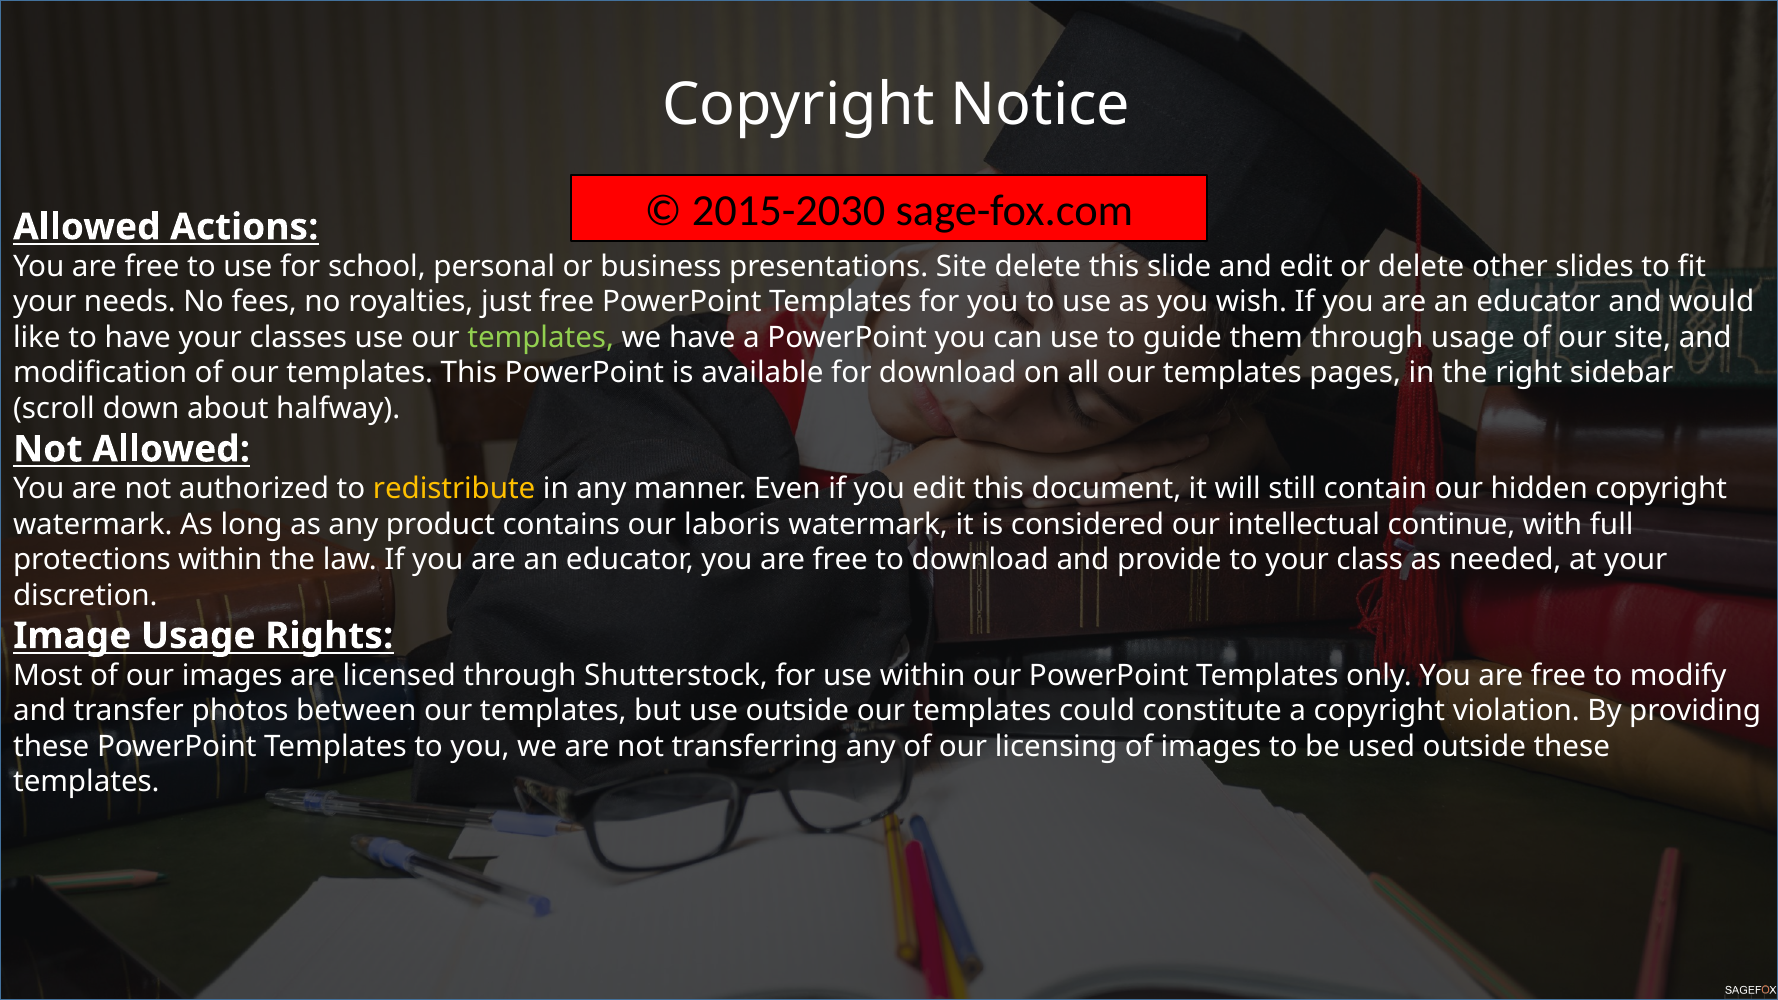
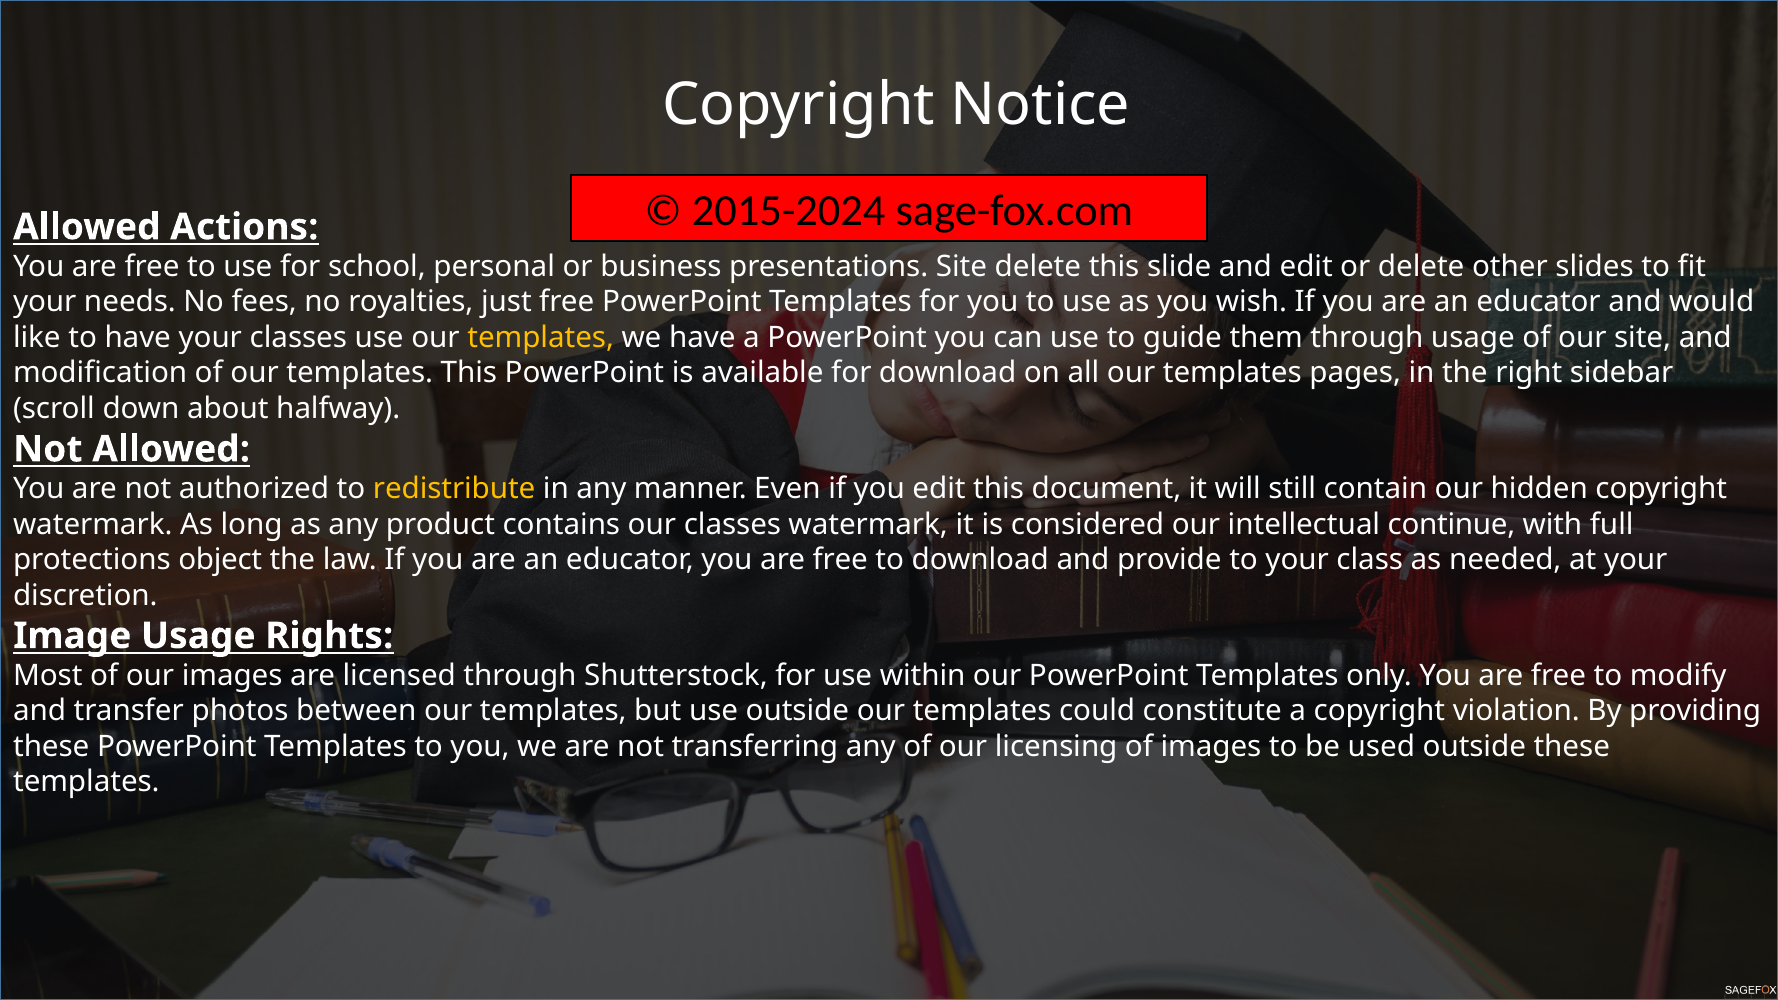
2015-2030: 2015-2030 -> 2015-2024
templates at (541, 338) colour: light green -> yellow
our laboris: laboris -> classes
protections within: within -> object
